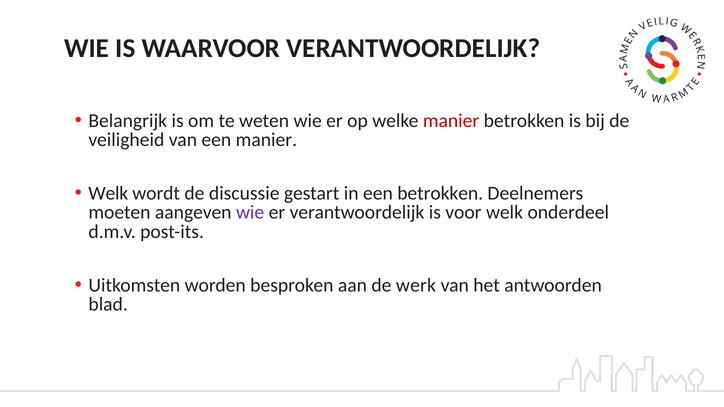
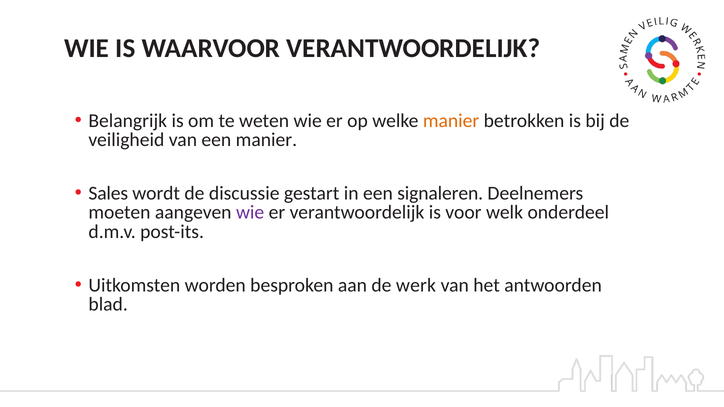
manier at (451, 121) colour: red -> orange
Welk at (108, 194): Welk -> Sales
een betrokken: betrokken -> signaleren
